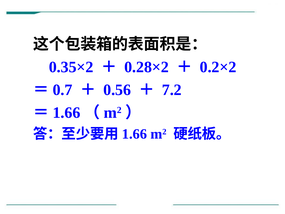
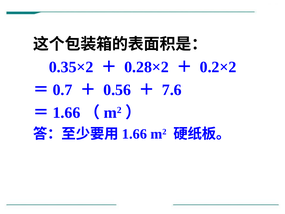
7.2: 7.2 -> 7.6
